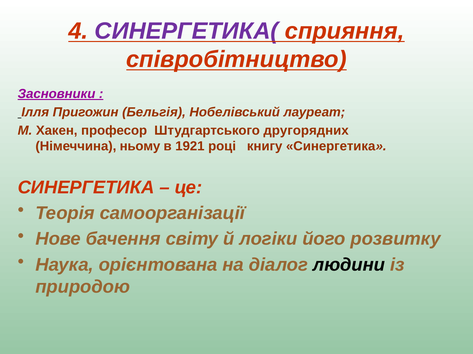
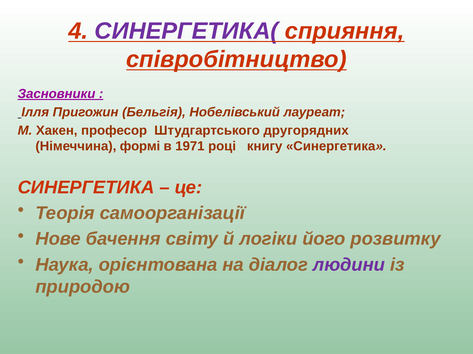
ньому: ньому -> формі
1921: 1921 -> 1971
людини colour: black -> purple
